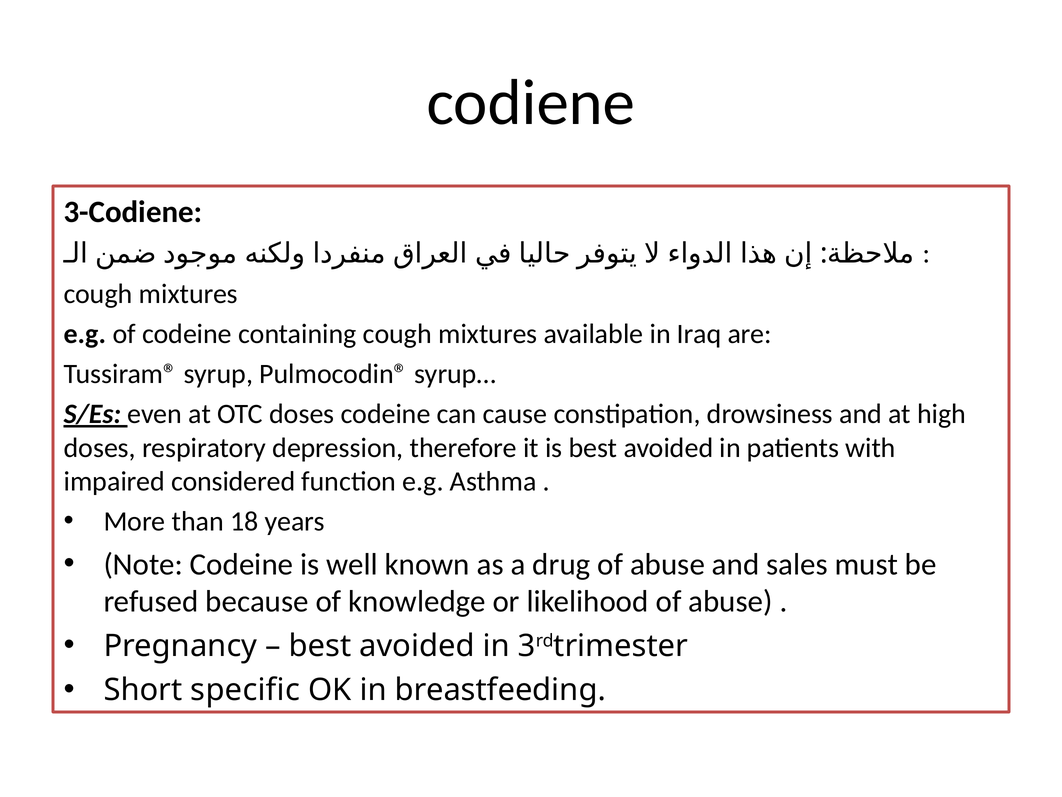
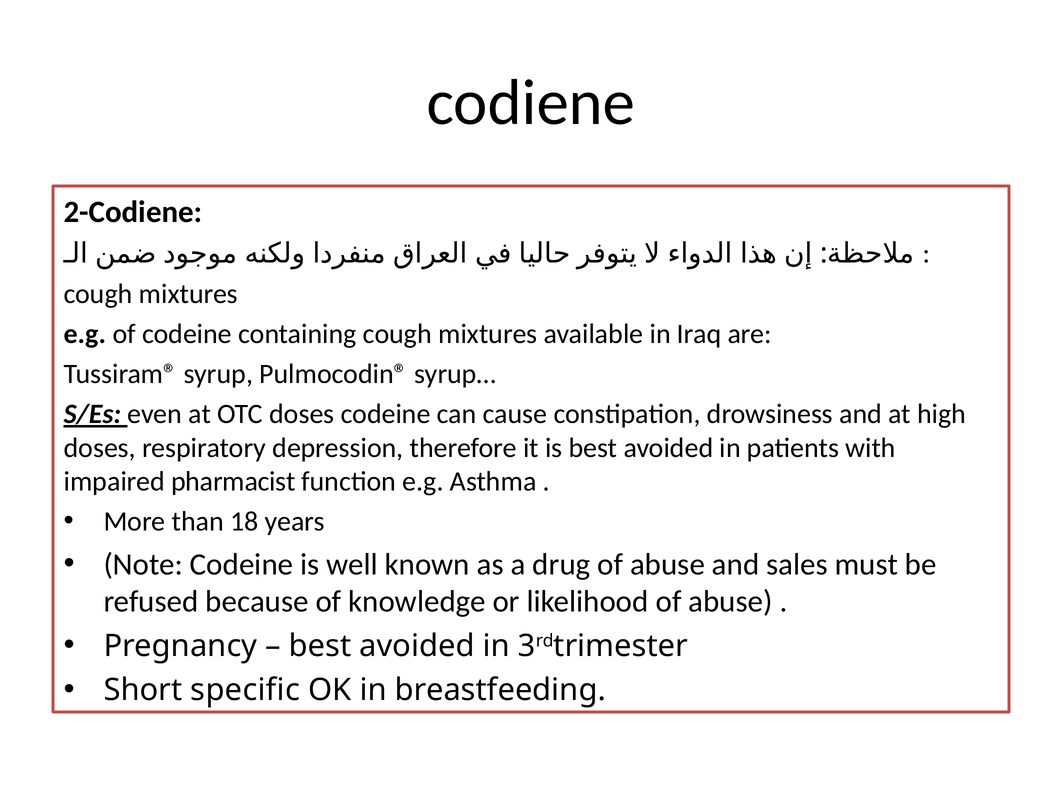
3-Codiene: 3-Codiene -> 2-Codiene
considered: considered -> pharmacist
